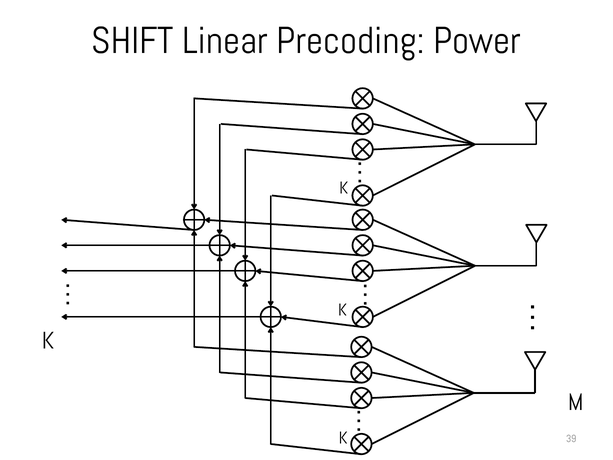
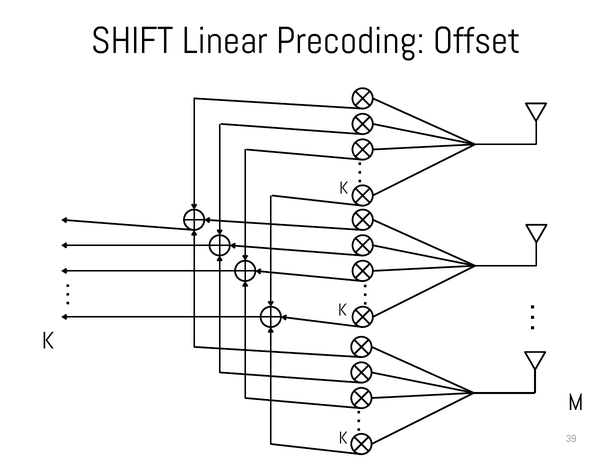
Power: Power -> Offset
